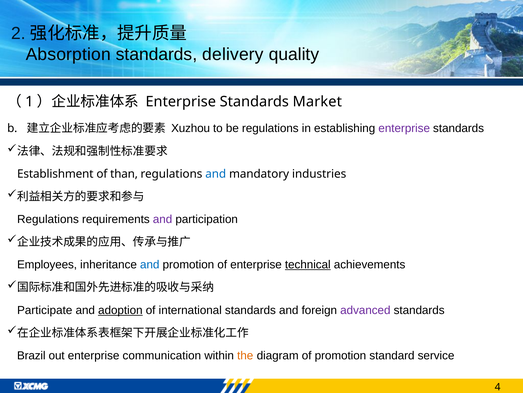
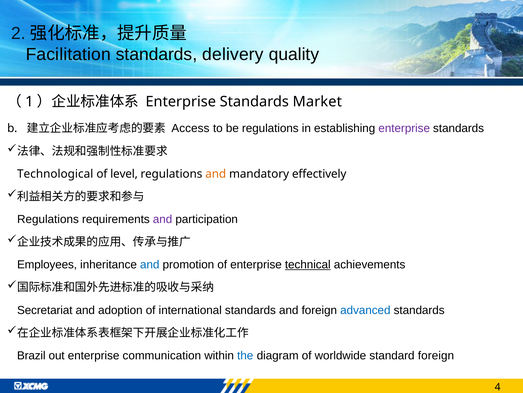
Absorption: Absorption -> Facilitation
Xuzhou: Xuzhou -> Access
Establishment: Establishment -> Technological
than: than -> level
and at (216, 174) colour: blue -> orange
industries: industries -> effectively
Participate: Participate -> Secretariat
adoption underline: present -> none
advanced colour: purple -> blue
the colour: orange -> blue
of promotion: promotion -> worldwide
standard service: service -> foreign
